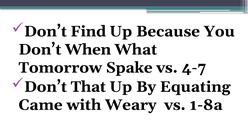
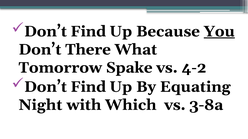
You underline: none -> present
When: When -> There
4-7: 4-7 -> 4-2
That at (88, 87): That -> Find
Came: Came -> Night
Weary: Weary -> Which
1-8a: 1-8a -> 3-8a
